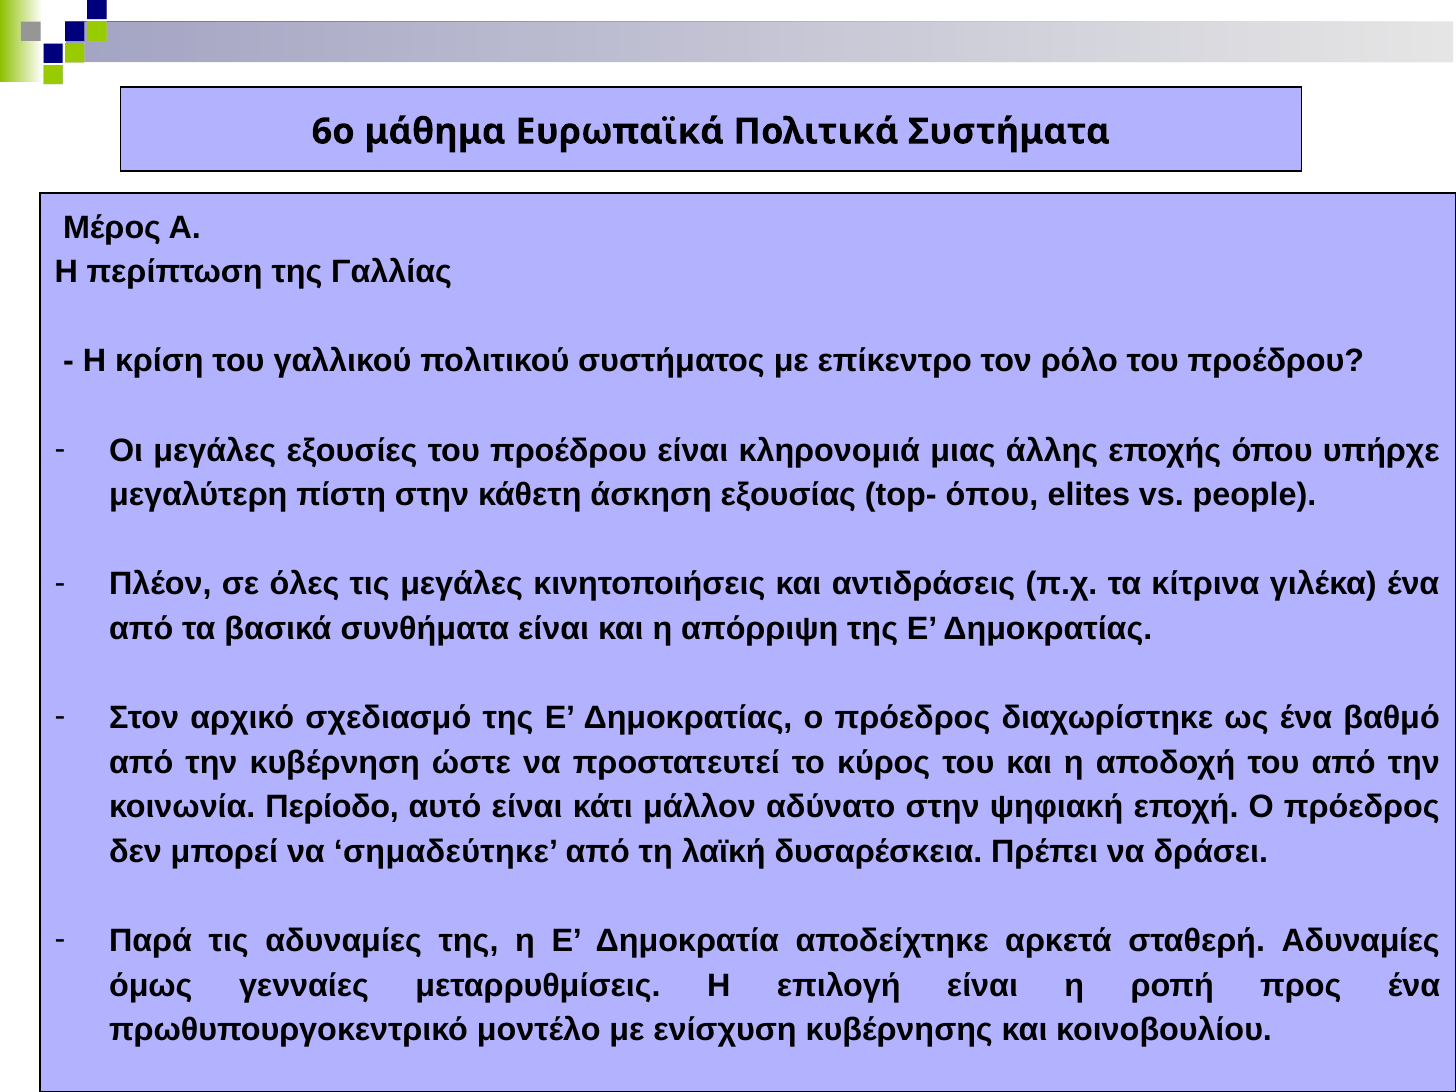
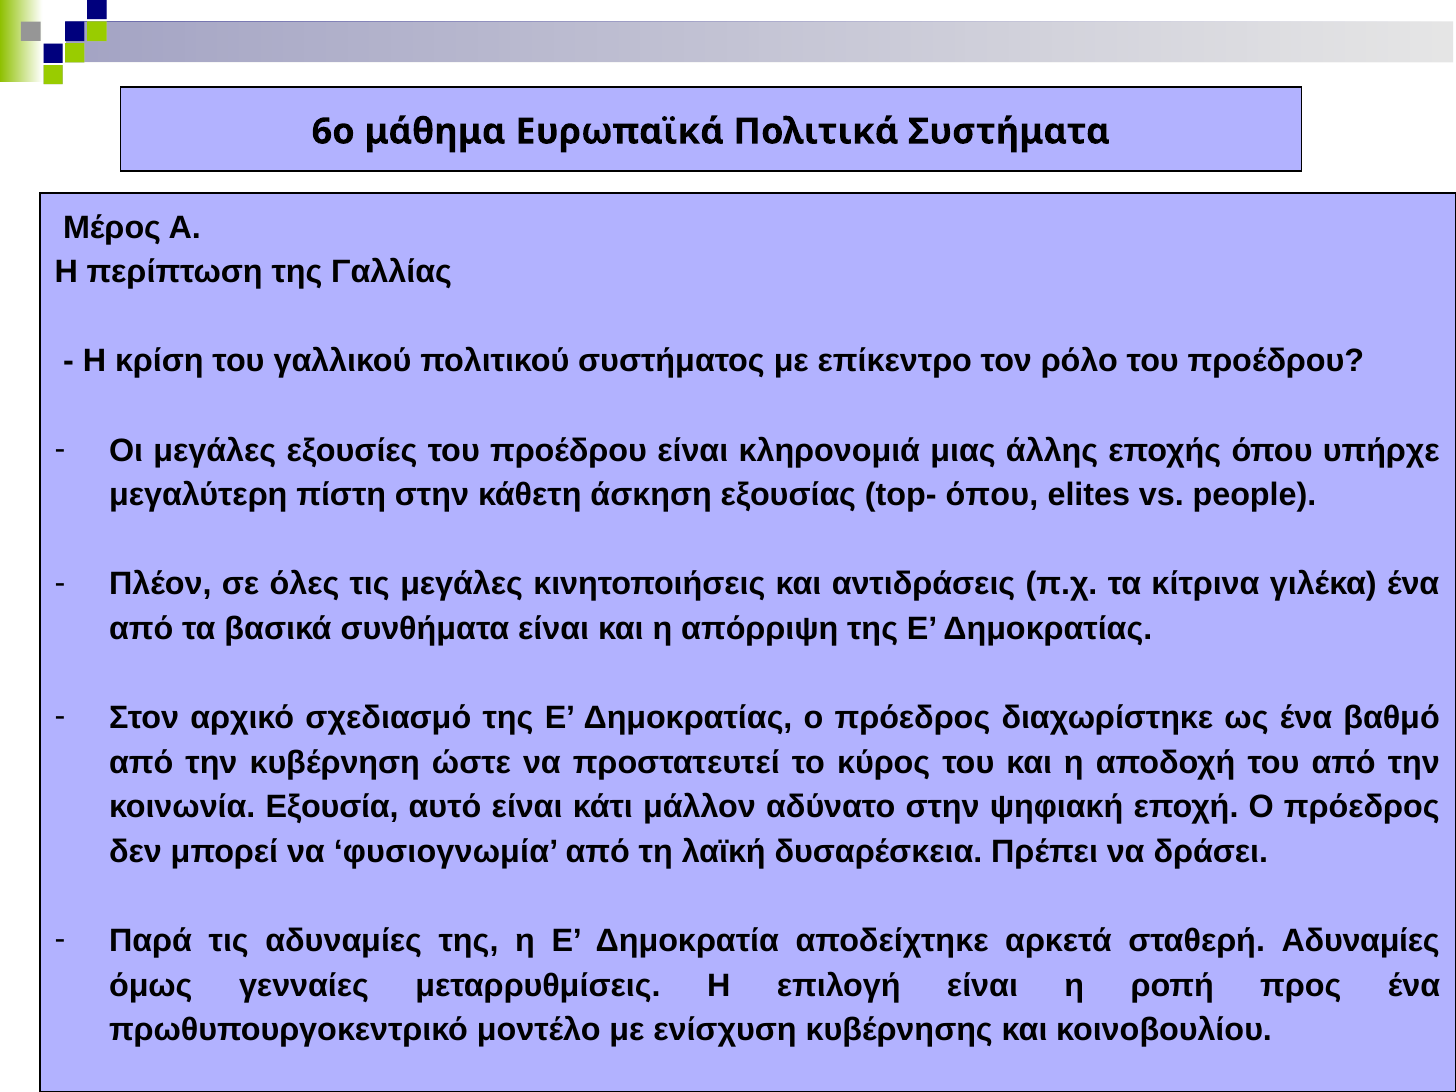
Περίοδο: Περίοδο -> Εξουσία
σημαδεύτηκε: σημαδεύτηκε -> φυσιογνωμία
